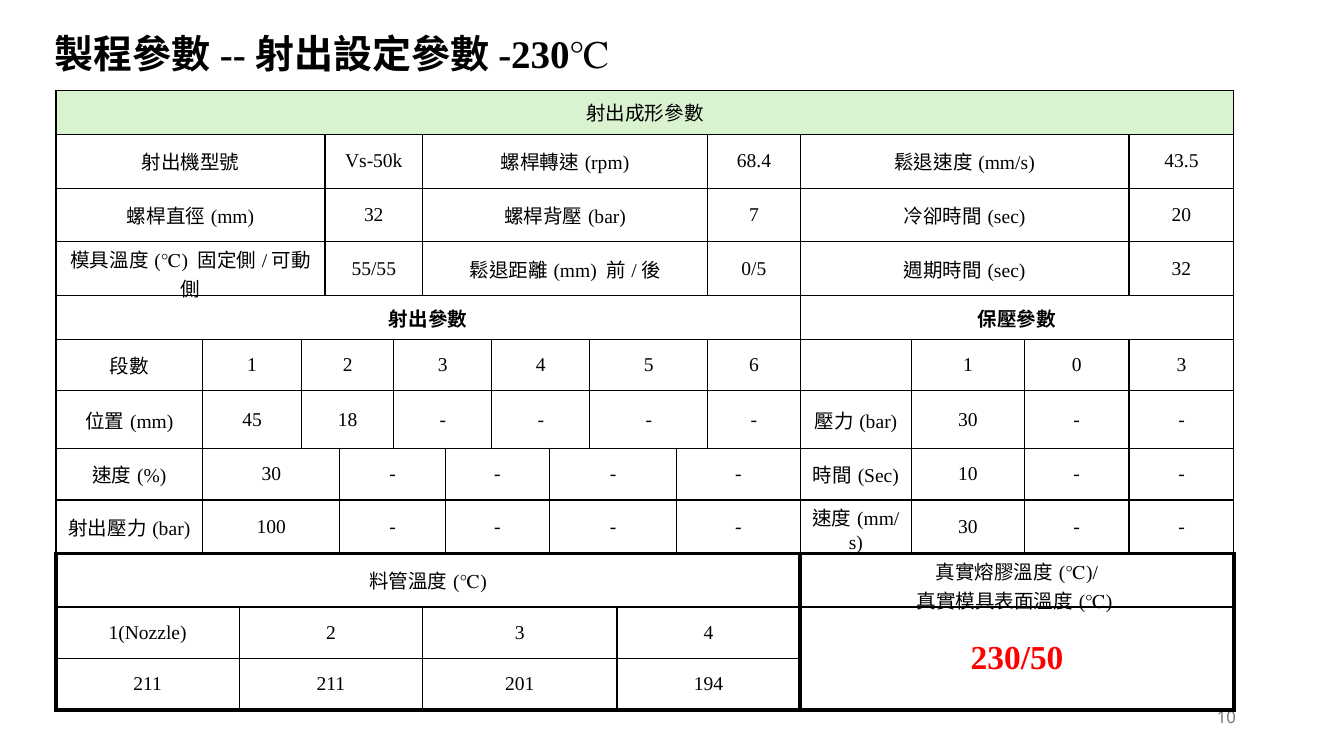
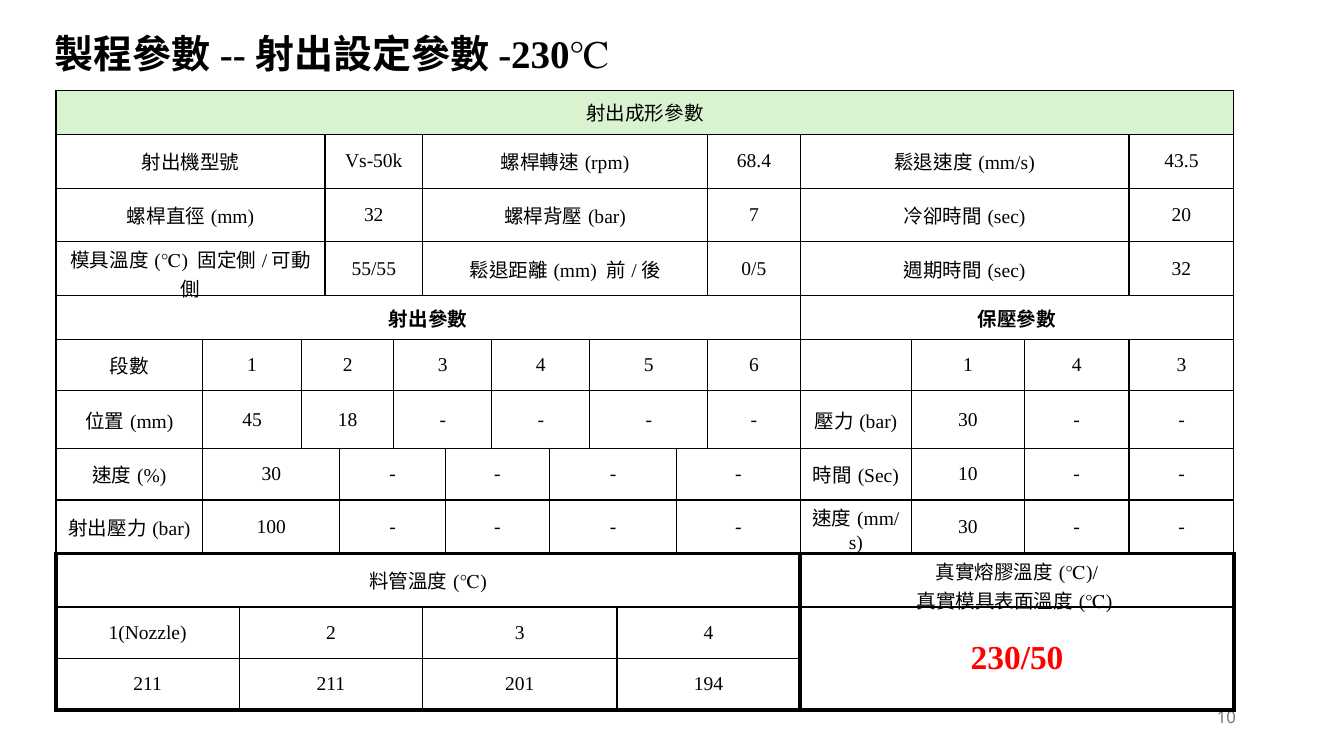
1 0: 0 -> 4
